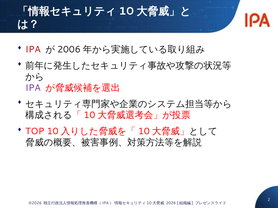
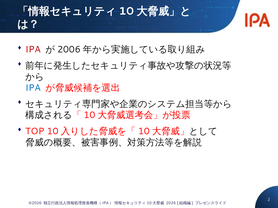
IPA at (33, 88) colour: purple -> blue
